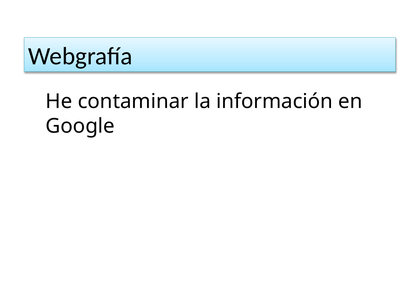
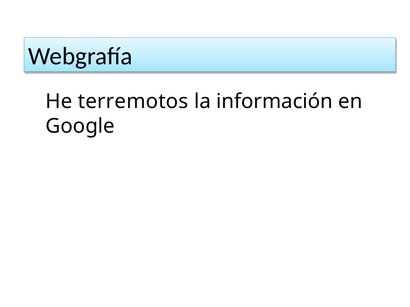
contaminar: contaminar -> terremotos
